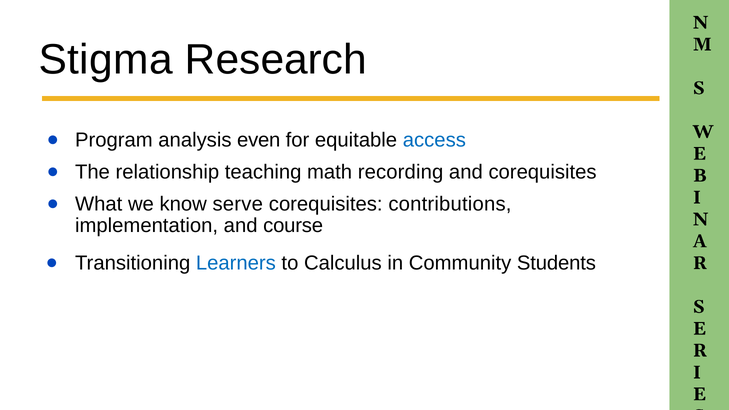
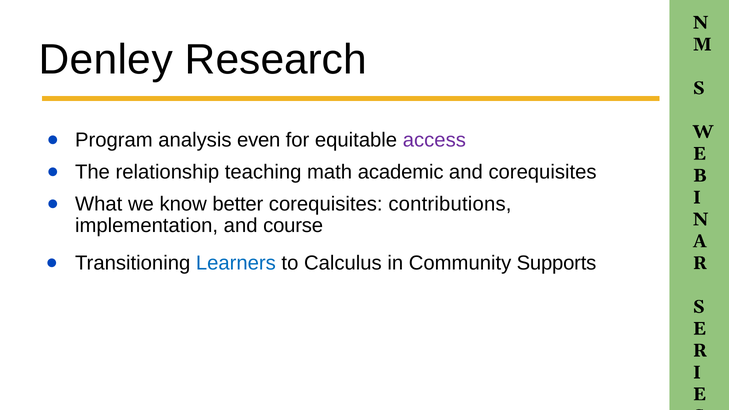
Stigma: Stigma -> Denley
access colour: blue -> purple
recording: recording -> academic
serve: serve -> better
Students: Students -> Supports
